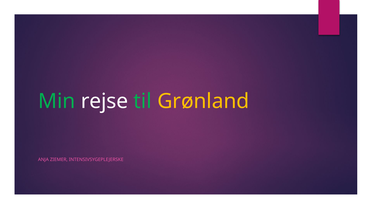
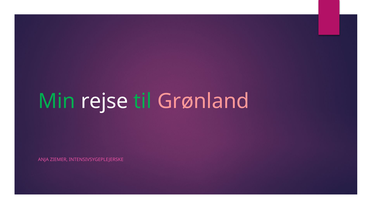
Grønland colour: yellow -> pink
